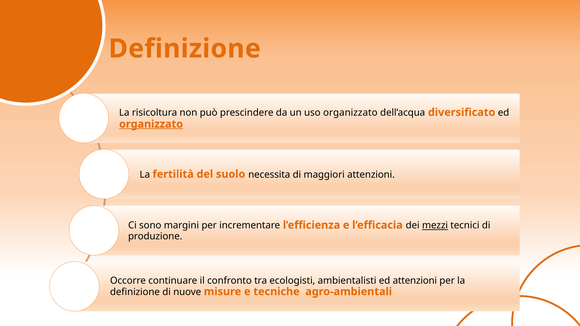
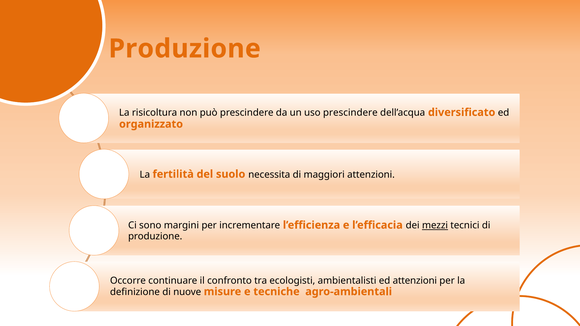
Definizione at (185, 49): Definizione -> Produzione
uso organizzato: organizzato -> prescindere
organizzato at (151, 124) underline: present -> none
